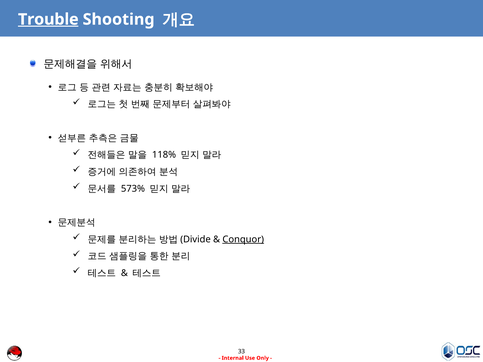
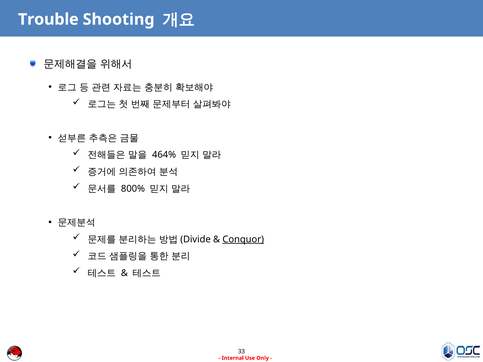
Trouble underline: present -> none
118%: 118% -> 464%
573%: 573% -> 800%
